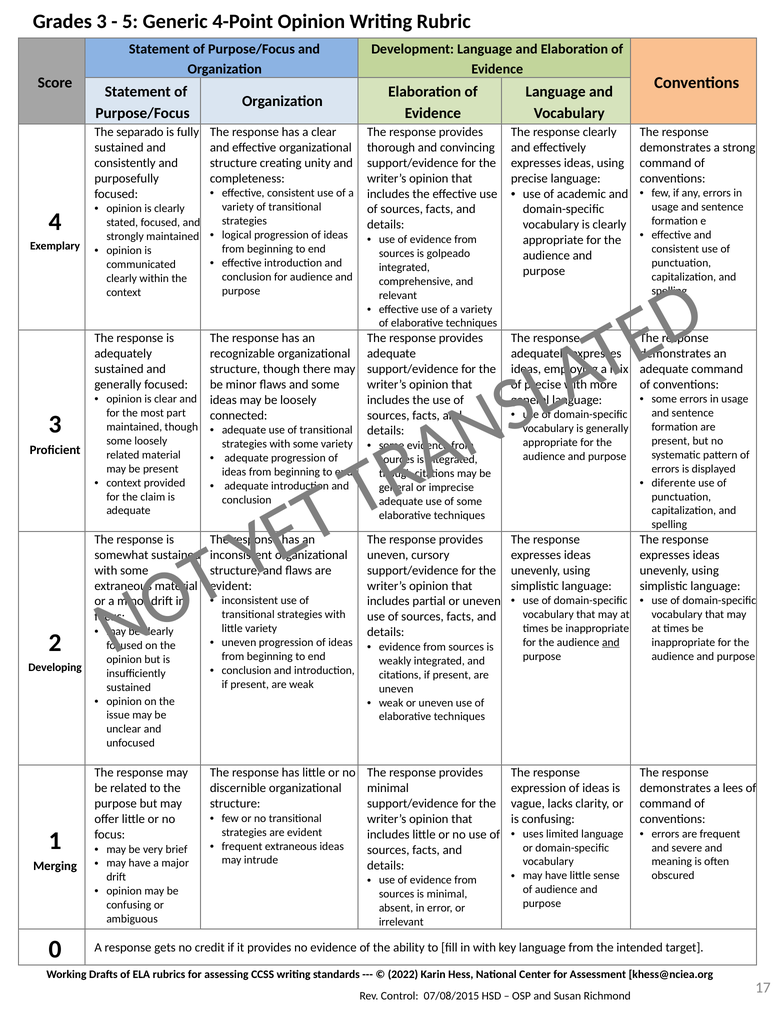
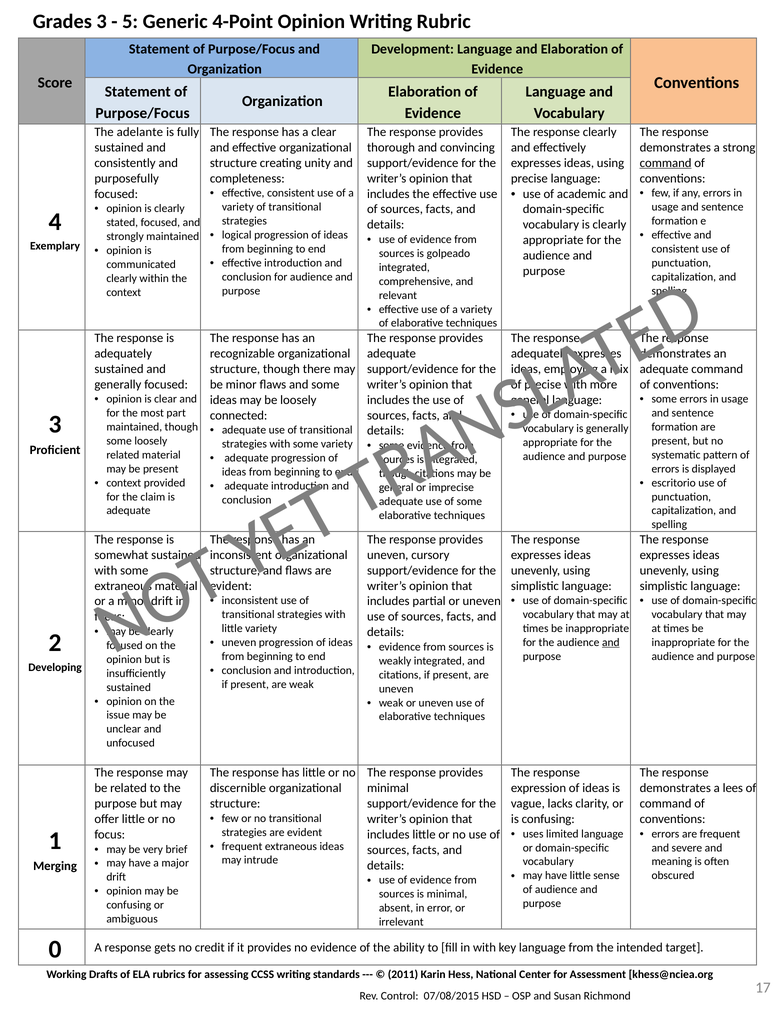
separado: separado -> adelante
command at (666, 163) underline: none -> present
diferente: diferente -> escritorio
2022: 2022 -> 2011
